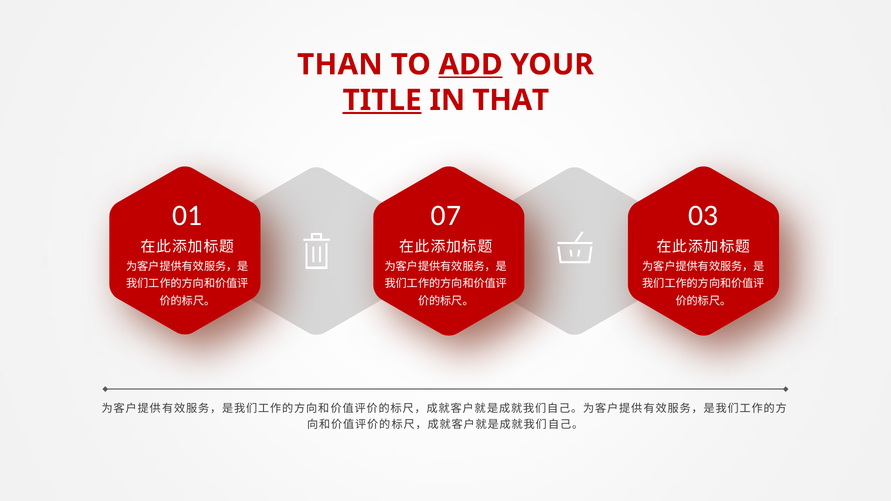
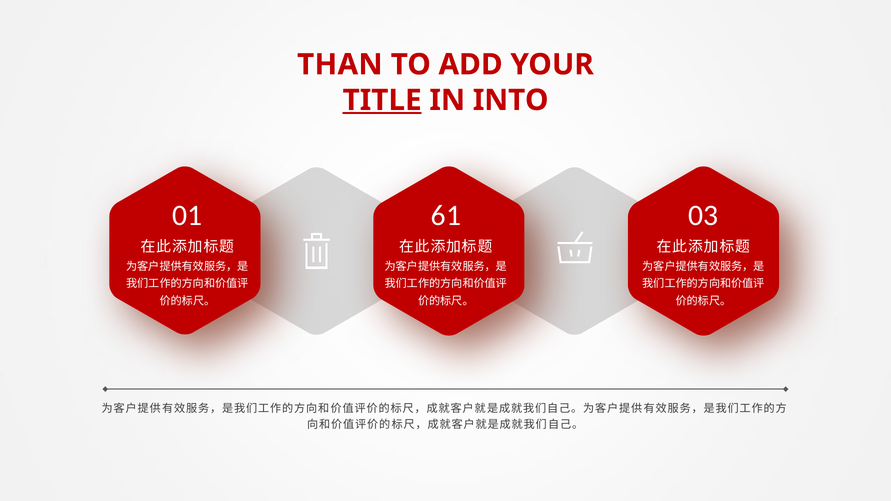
ADD underline: present -> none
THAT: THAT -> INTO
07: 07 -> 61
